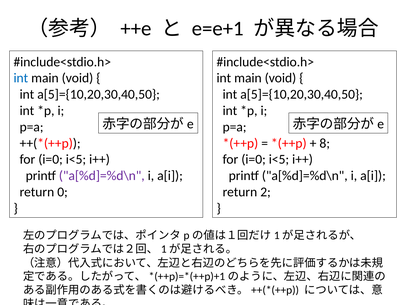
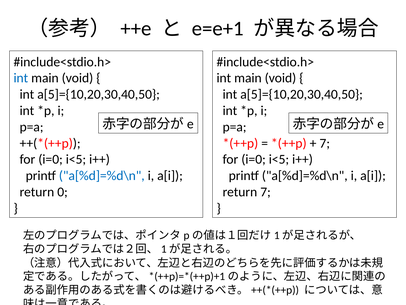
8 at (325, 143): 8 -> 7
a[%d]=%d\n at (102, 175) colour: purple -> blue
return 2: 2 -> 7
